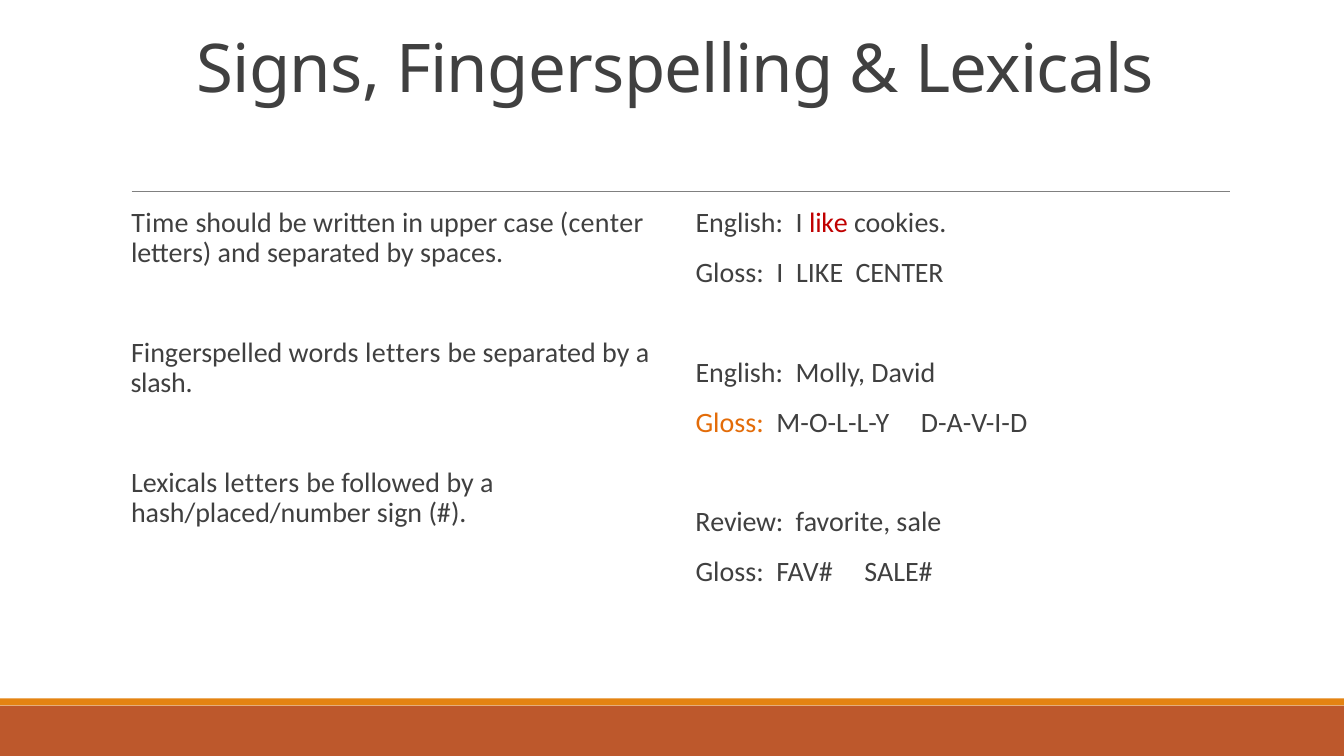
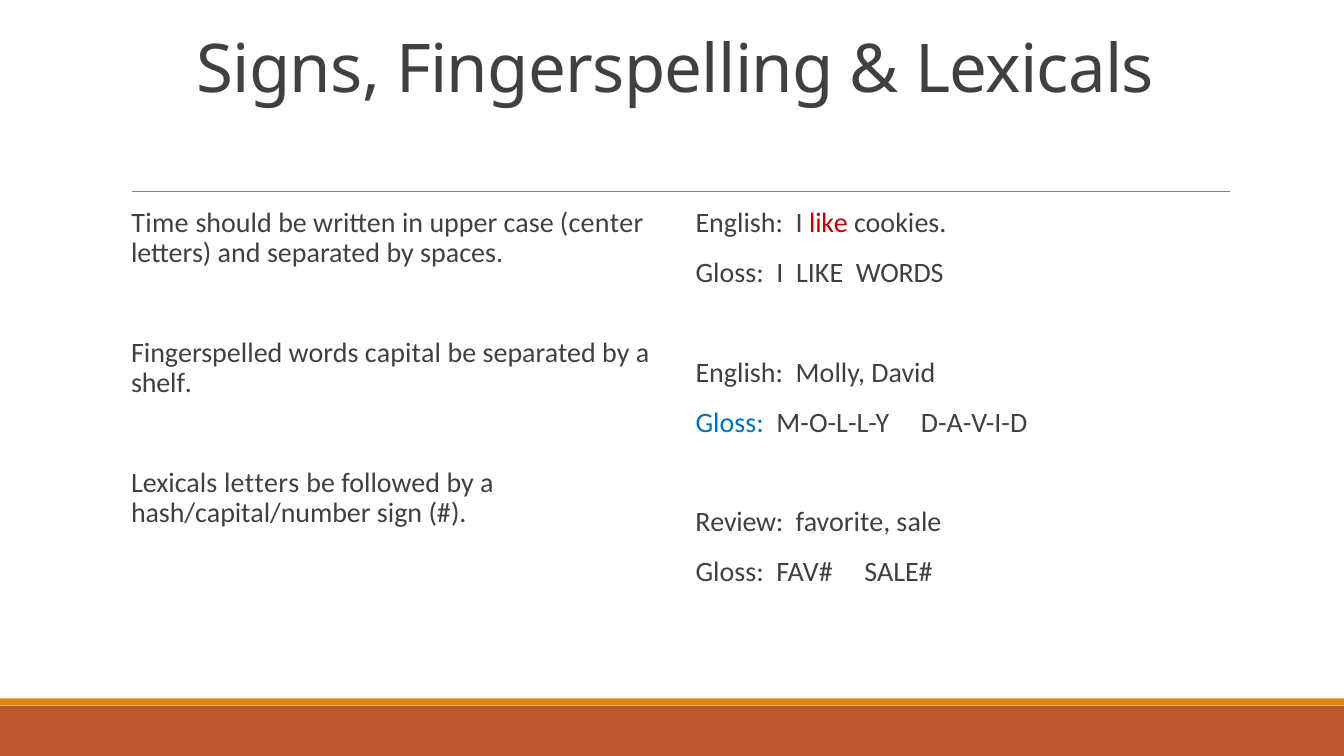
LIKE CENTER: CENTER -> WORDS
words letters: letters -> capital
slash: slash -> shelf
Gloss at (730, 423) colour: orange -> blue
hash/placed/number: hash/placed/number -> hash/capital/number
